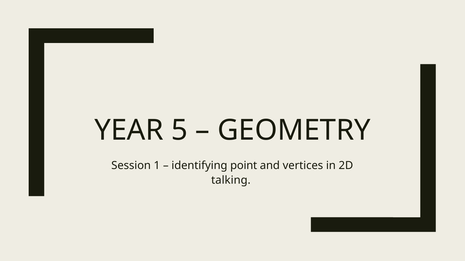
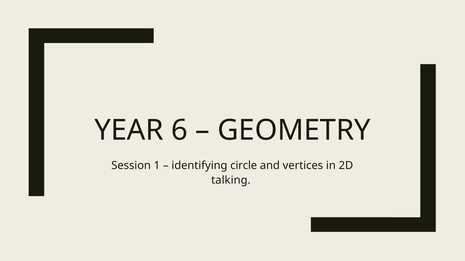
5: 5 -> 6
point: point -> circle
